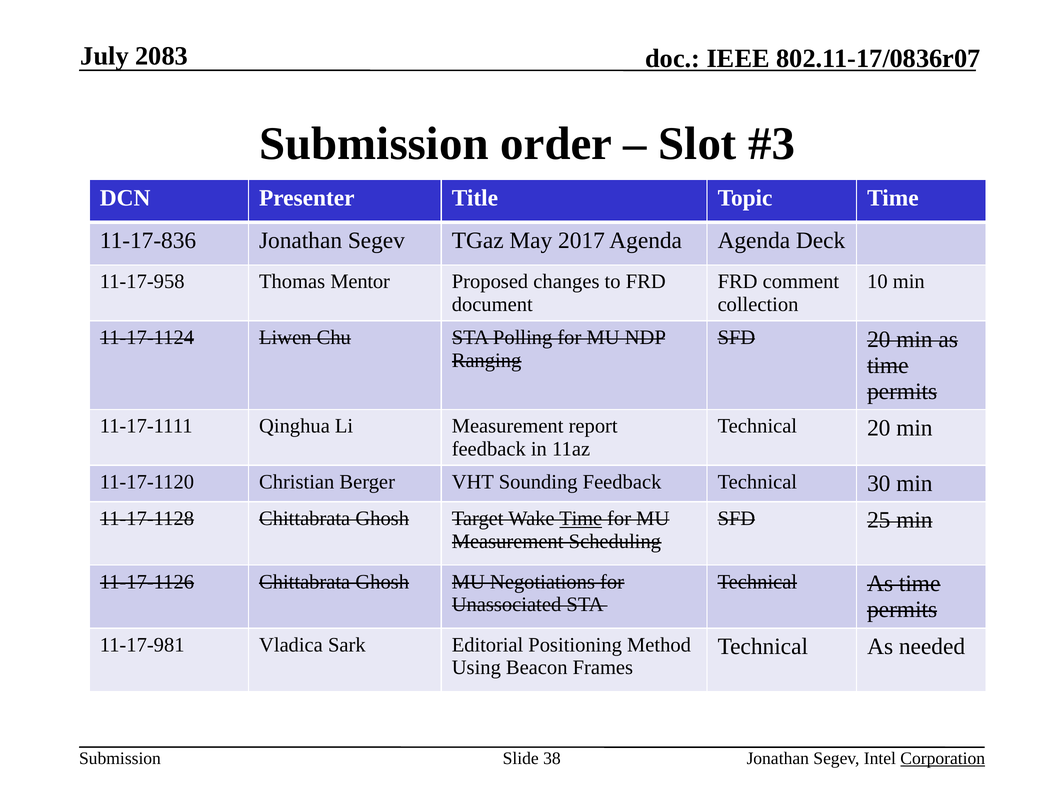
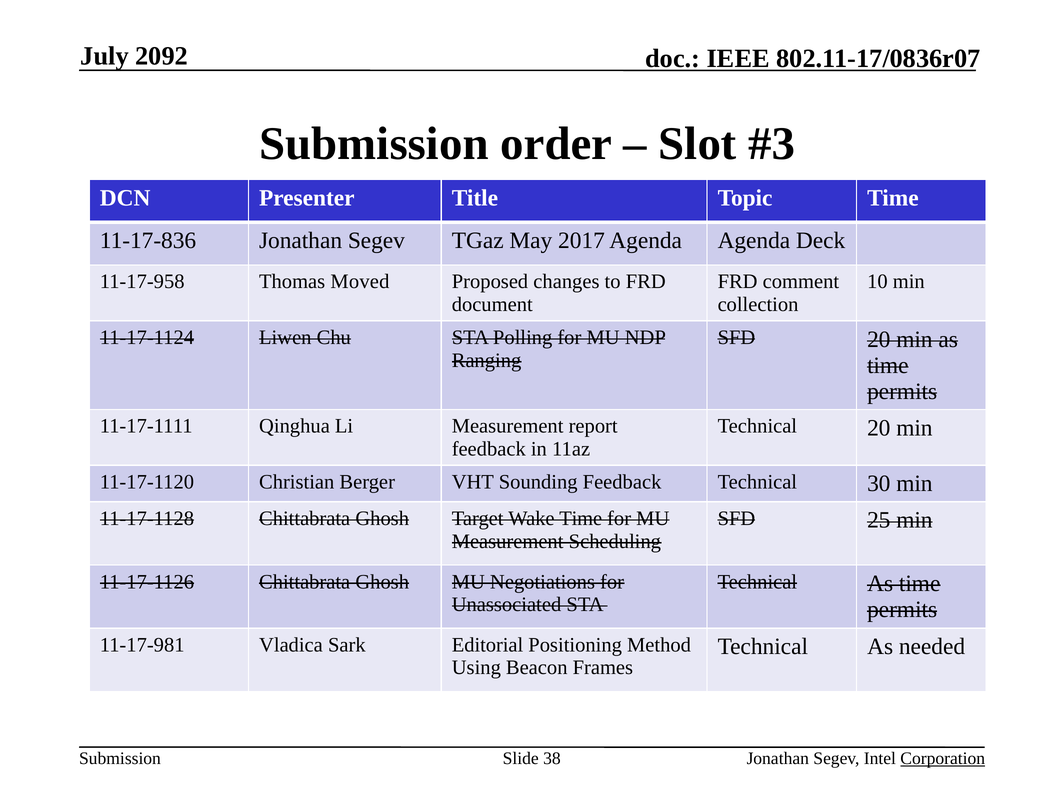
2083: 2083 -> 2092
Mentor: Mentor -> Moved
Time at (581, 519) underline: present -> none
